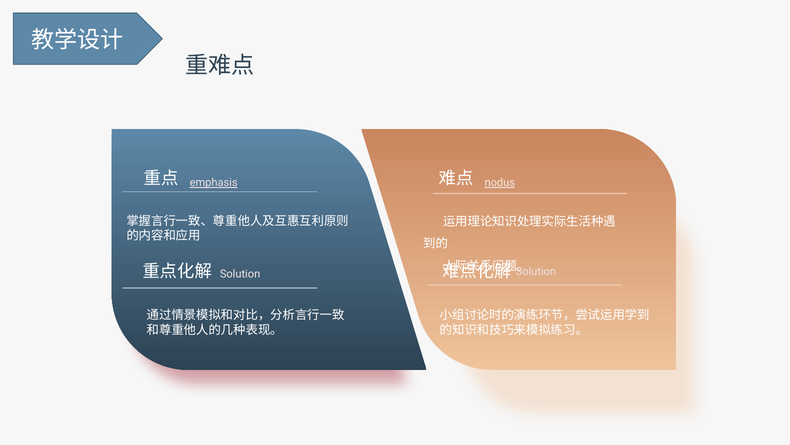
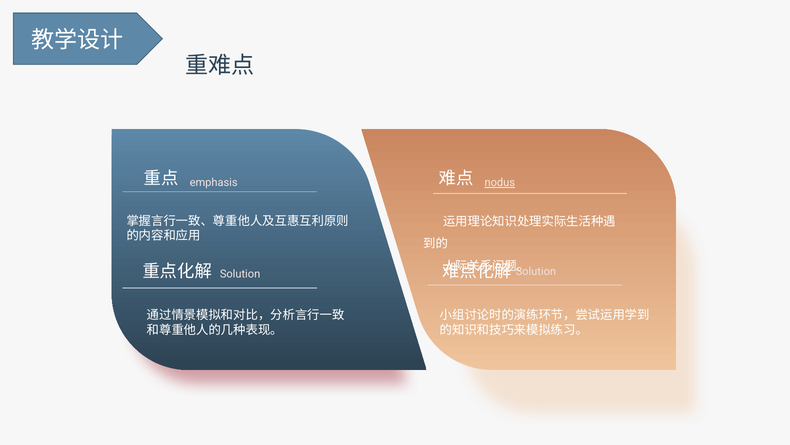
emphasis underline: present -> none
